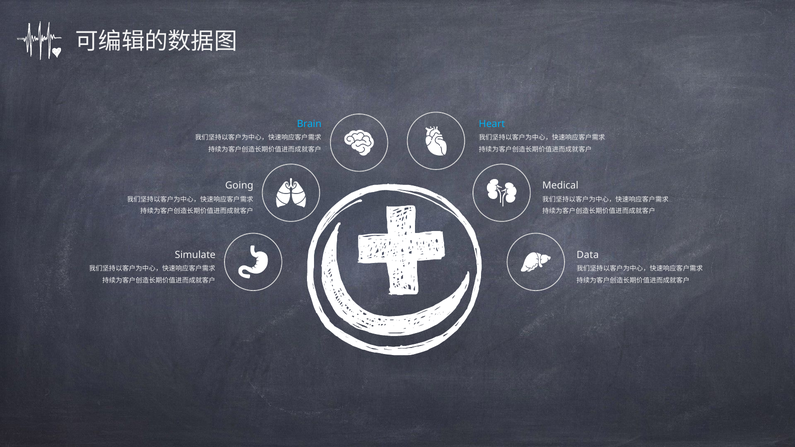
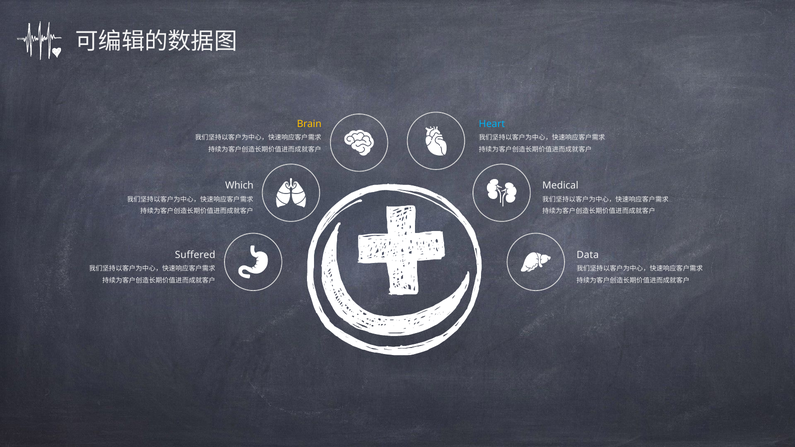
Brain colour: light blue -> yellow
Going: Going -> Which
Simulate: Simulate -> Suffered
